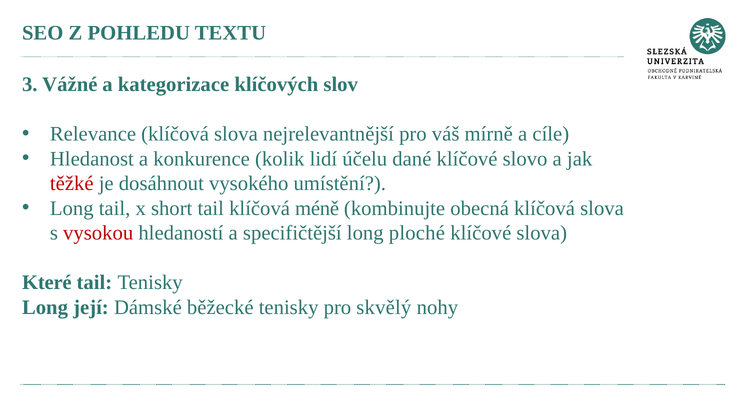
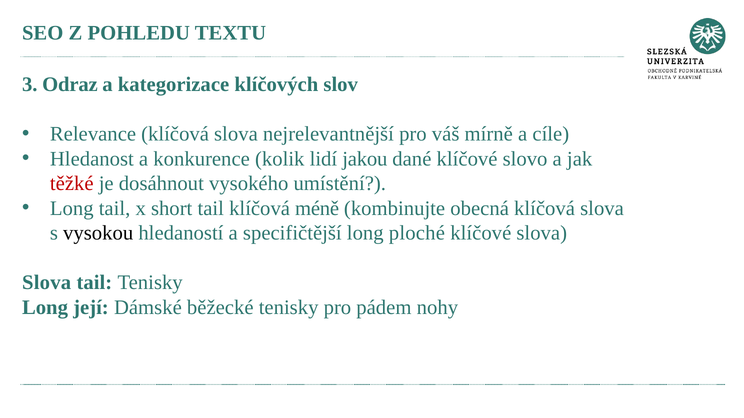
Vážné: Vážné -> Odraz
účelu: účelu -> jakou
vysokou colour: red -> black
Které at (47, 283): Které -> Slova
skvělý: skvělý -> pádem
